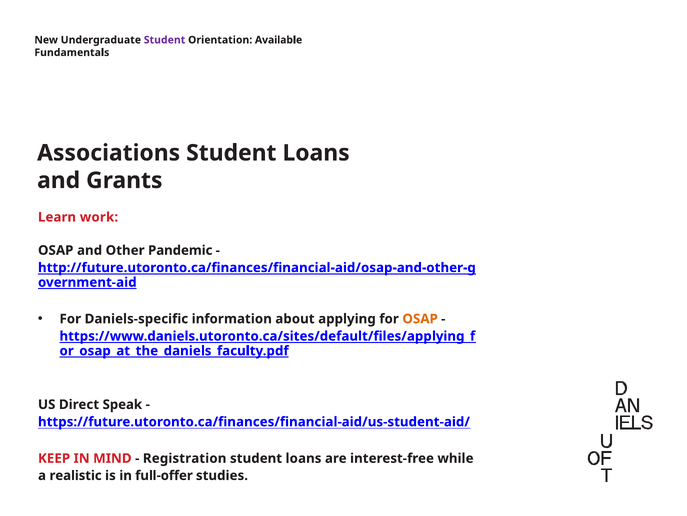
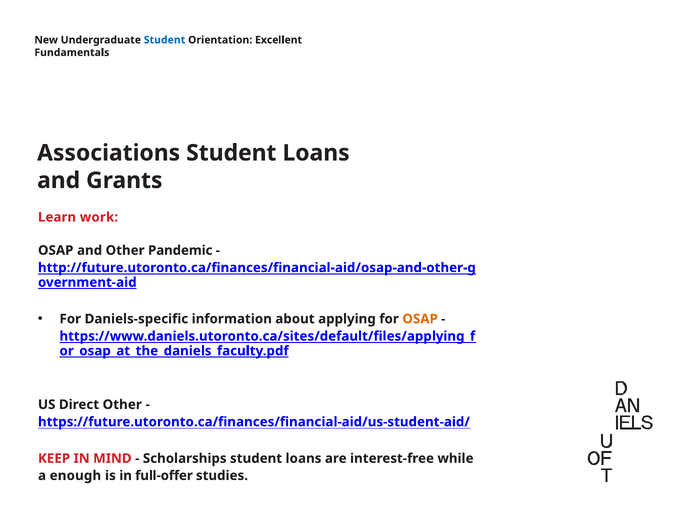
Student at (165, 40) colour: purple -> blue
Available: Available -> Excellent
Direct Speak: Speak -> Other
Registration: Registration -> Scholarships
realistic: realistic -> enough
